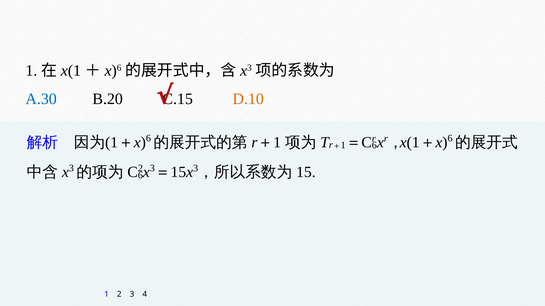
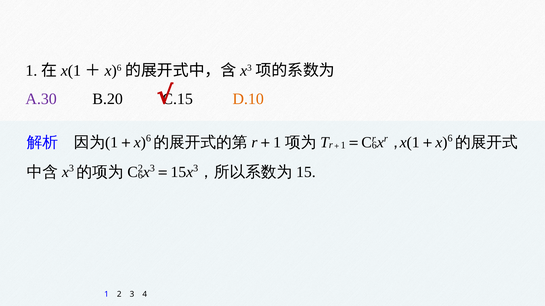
A.30 colour: blue -> purple
